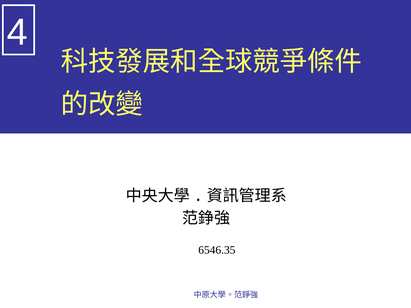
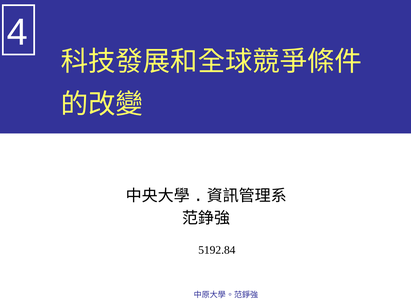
6546.35: 6546.35 -> 5192.84
